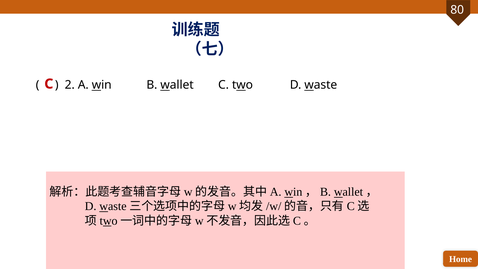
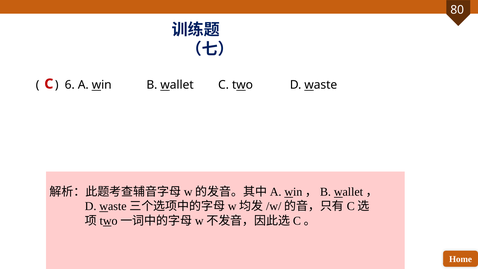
2: 2 -> 6
